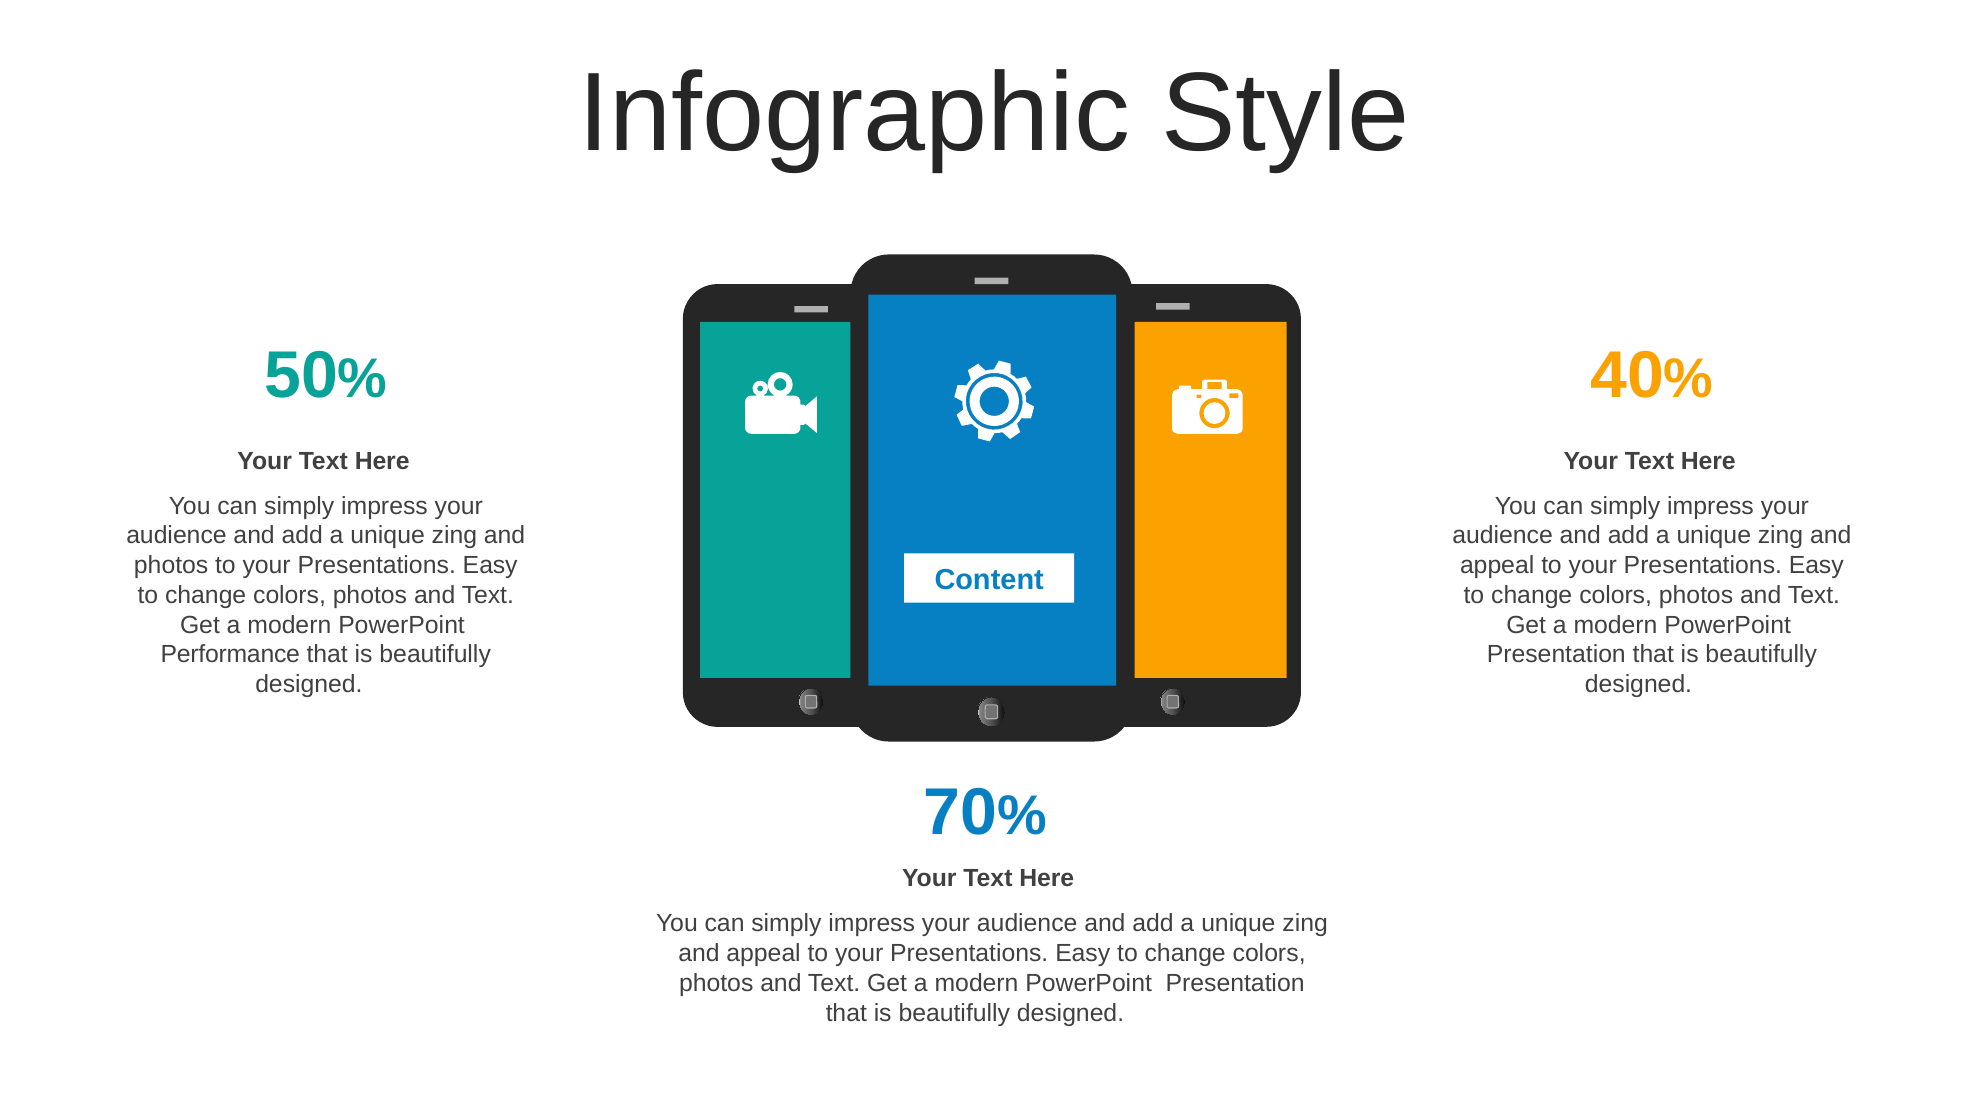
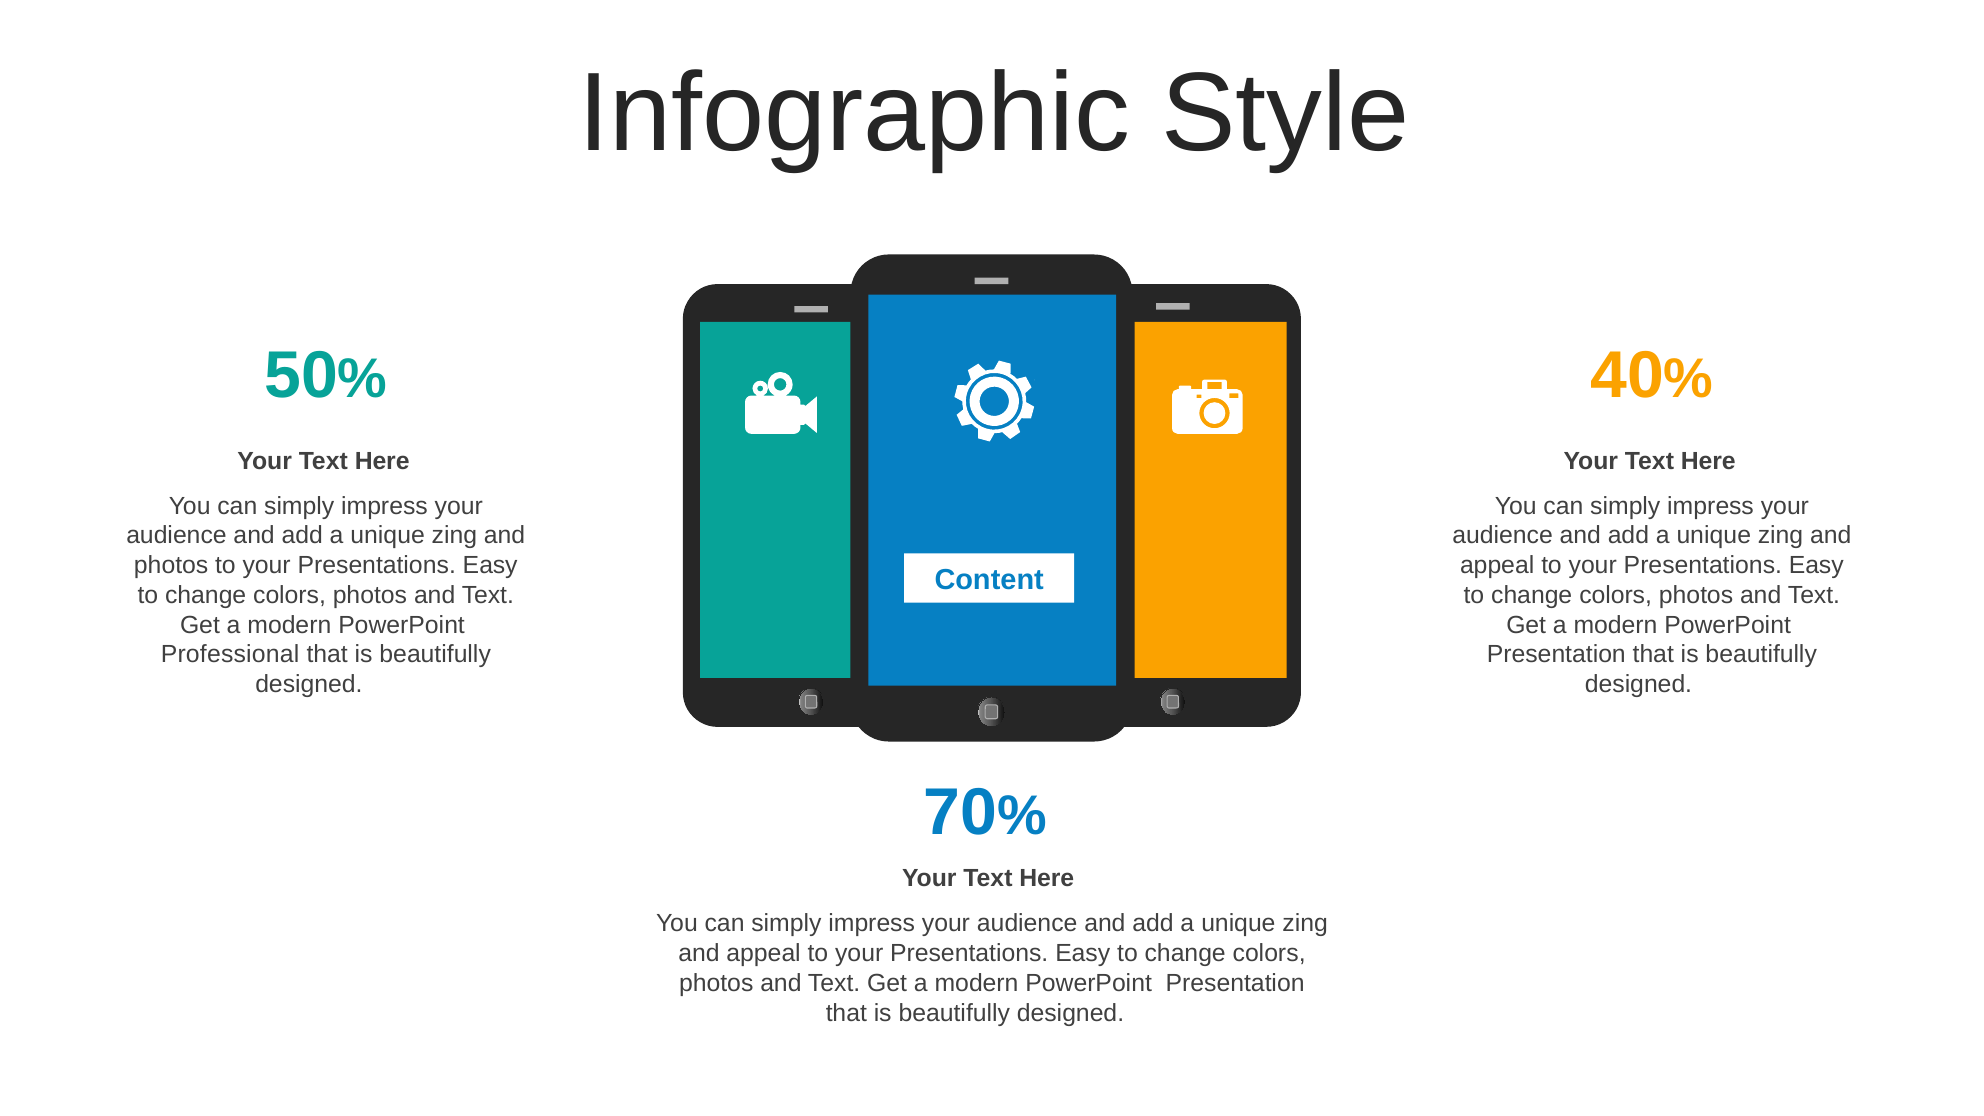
Performance: Performance -> Professional
